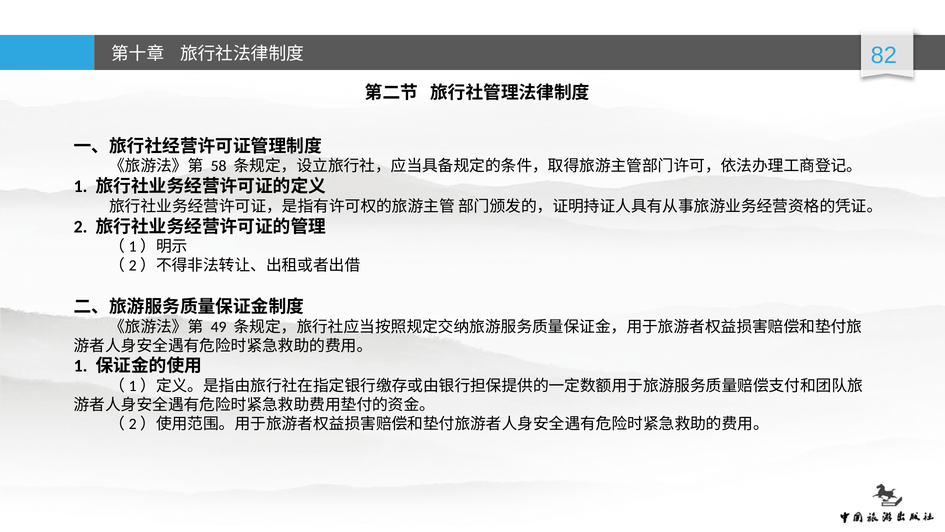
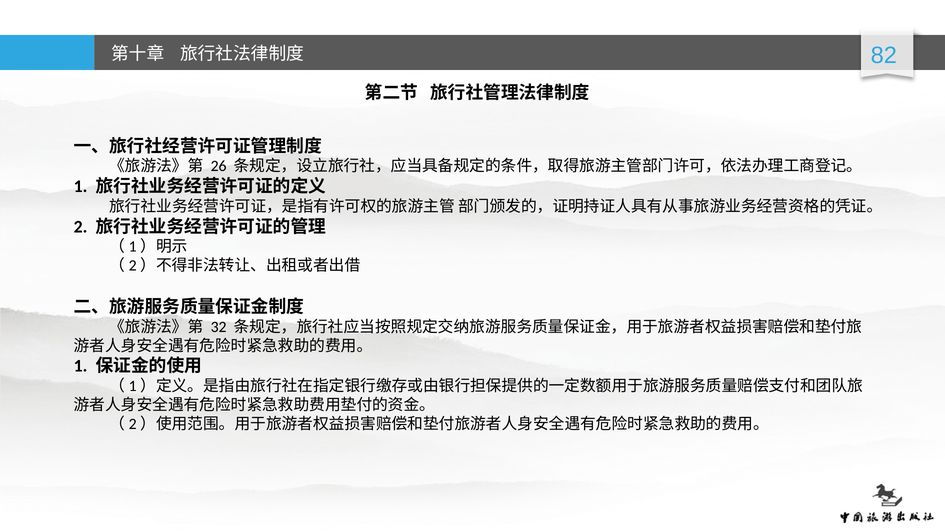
58: 58 -> 26
49: 49 -> 32
